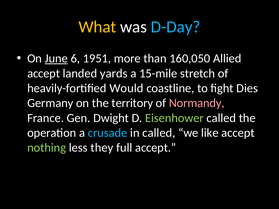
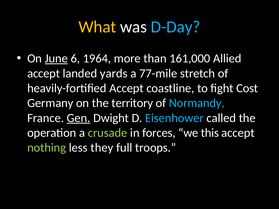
1951: 1951 -> 1964
160,050: 160,050 -> 161,000
15-mile: 15-mile -> 77-mile
heavily-fortified Would: Would -> Accept
Dies: Dies -> Cost
Normandy colour: pink -> light blue
Gen underline: none -> present
Eisenhower colour: light green -> light blue
crusade colour: light blue -> light green
in called: called -> forces
like: like -> this
full accept: accept -> troops
